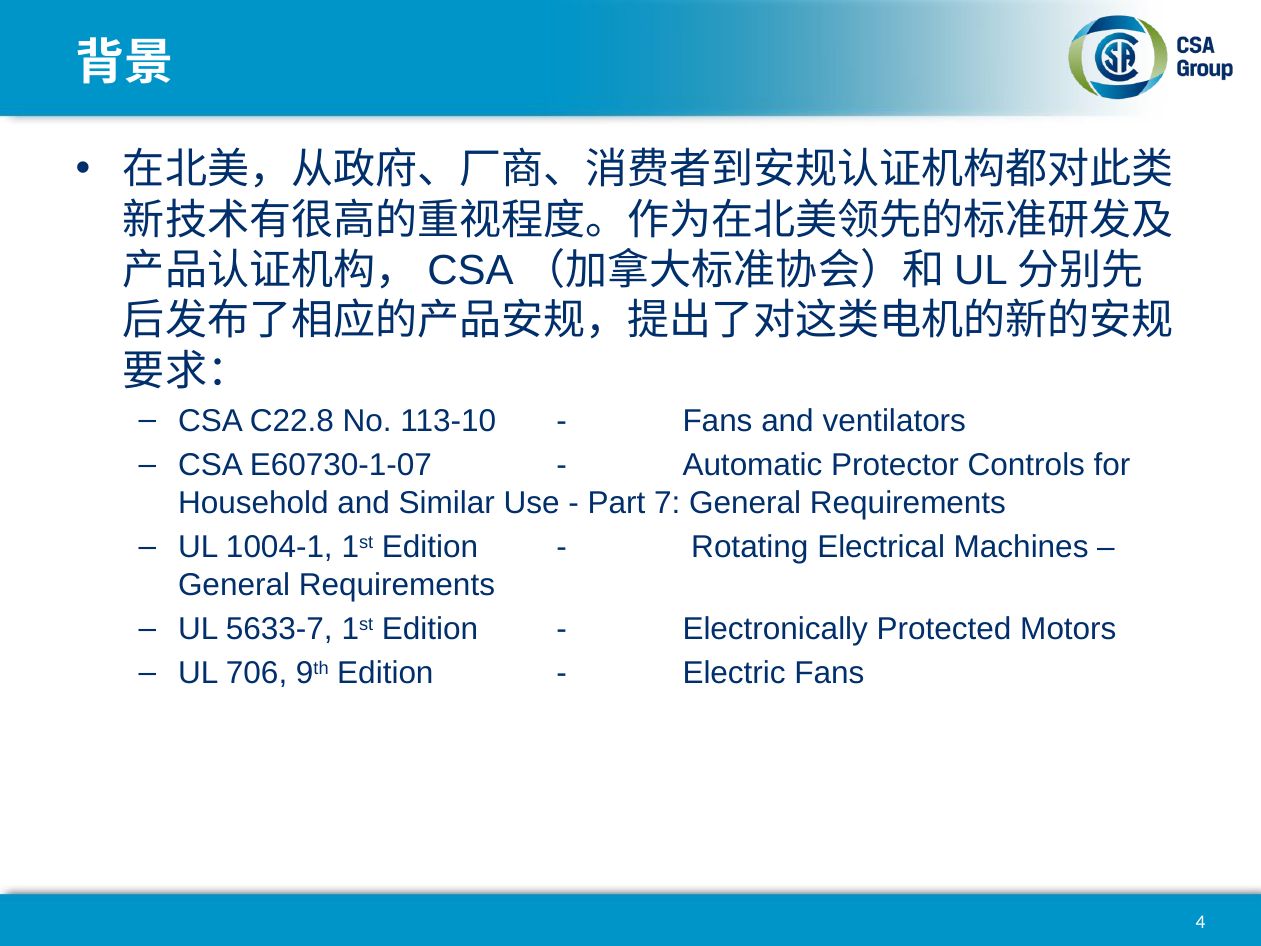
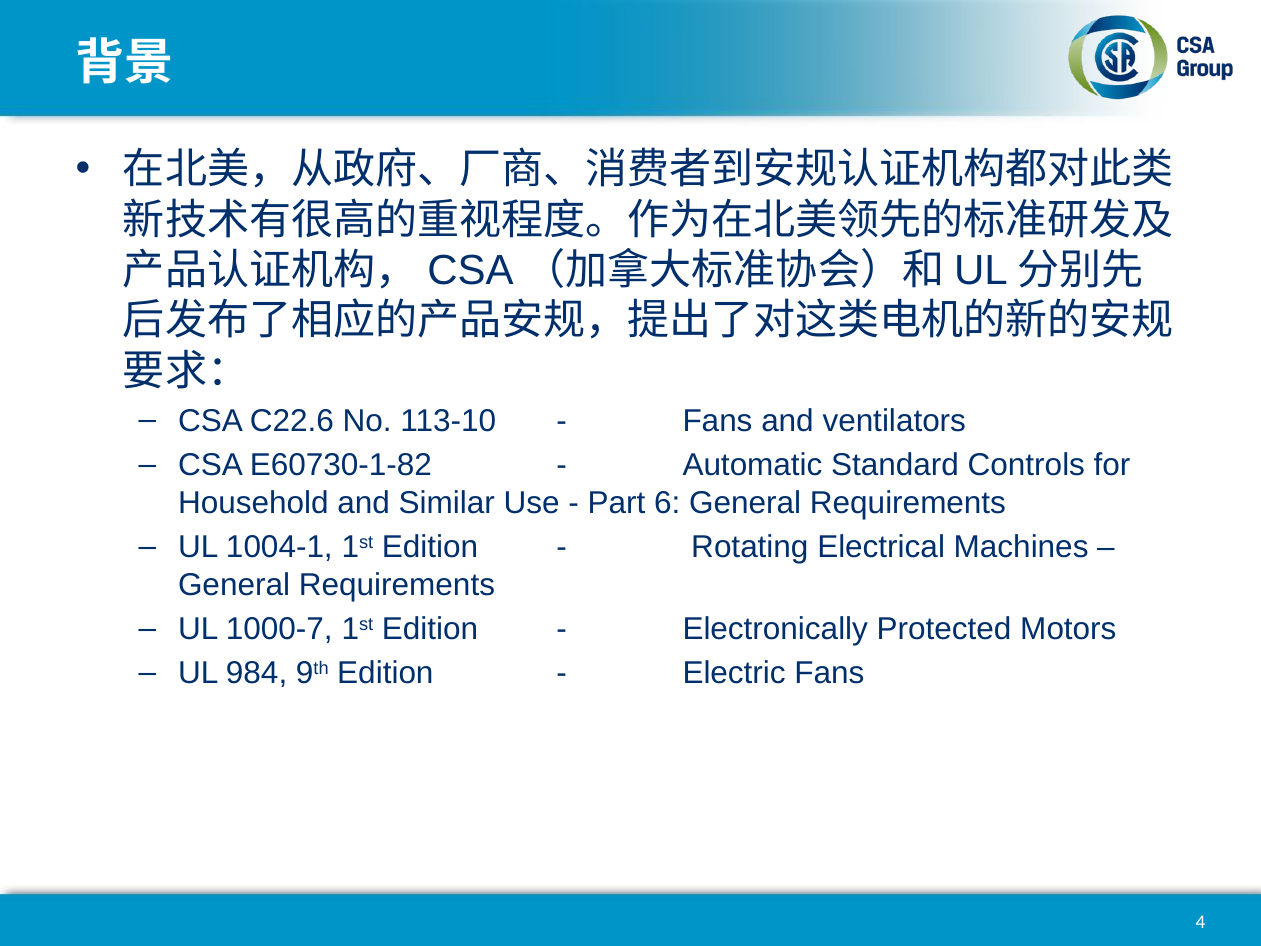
C22.8: C22.8 -> C22.6
E60730-1-07: E60730-1-07 -> E60730-1-82
Protector: Protector -> Standard
7: 7 -> 6
5633-7: 5633-7 -> 1000-7
706: 706 -> 984
